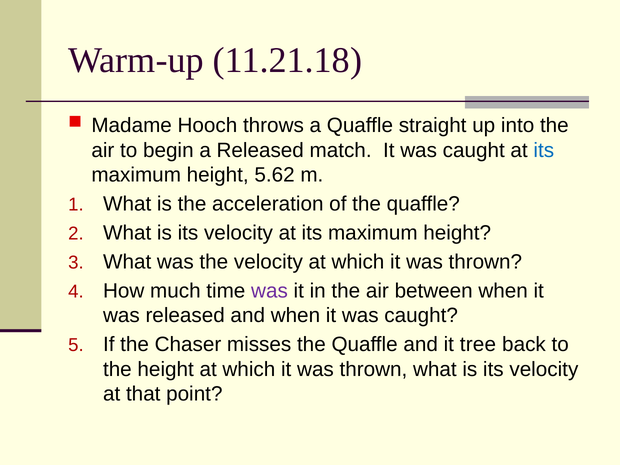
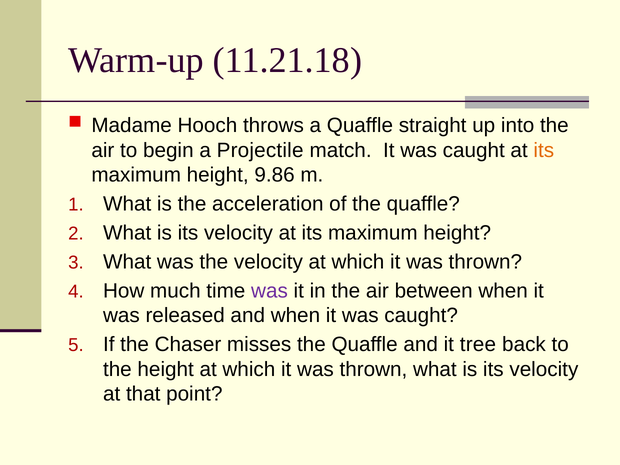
a Released: Released -> Projectile
its at (544, 150) colour: blue -> orange
5.62: 5.62 -> 9.86
